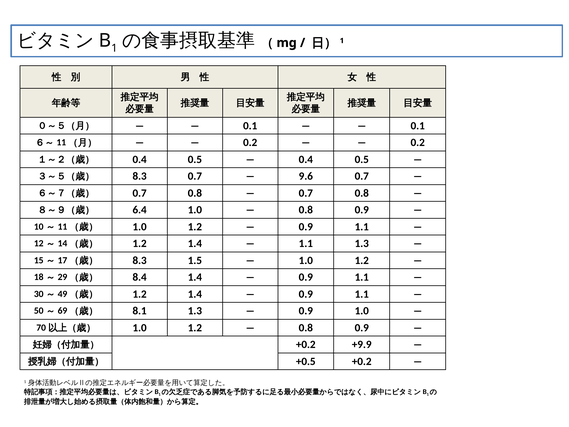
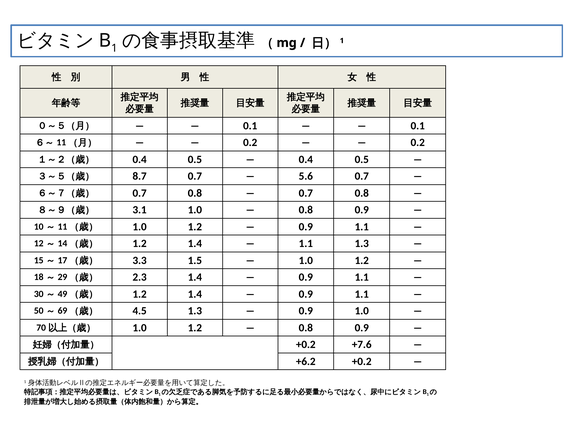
8.3 at (140, 176): 8.3 -> 8.7
9.6: 9.6 -> 5.6
6.4: 6.4 -> 3.1
8.3 at (140, 260): 8.3 -> 3.3
8.4: 8.4 -> 2.3
8.1: 8.1 -> 4.5
+9.9: +9.9 -> +7.6
+0.5: +0.5 -> +6.2
